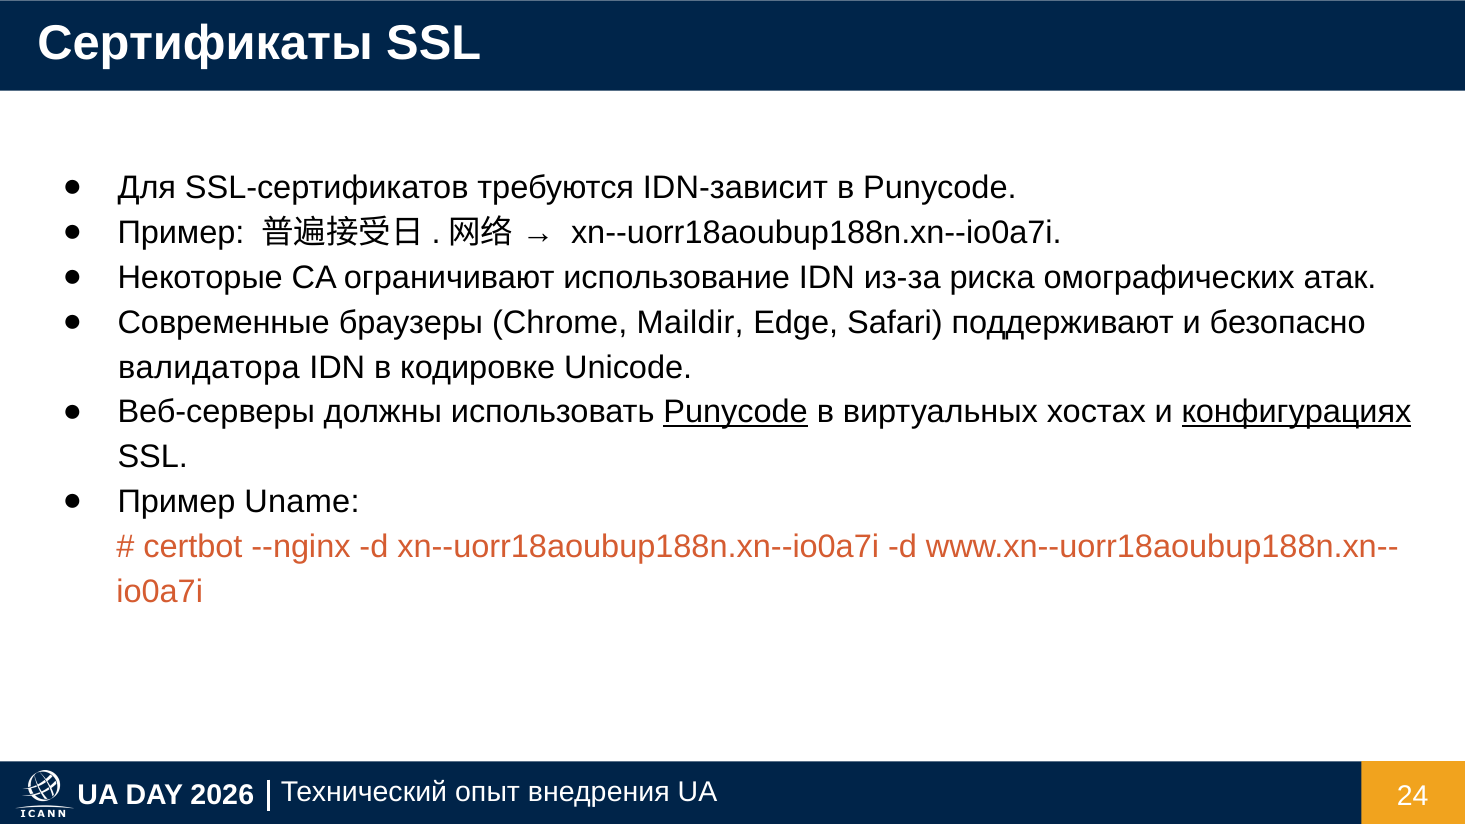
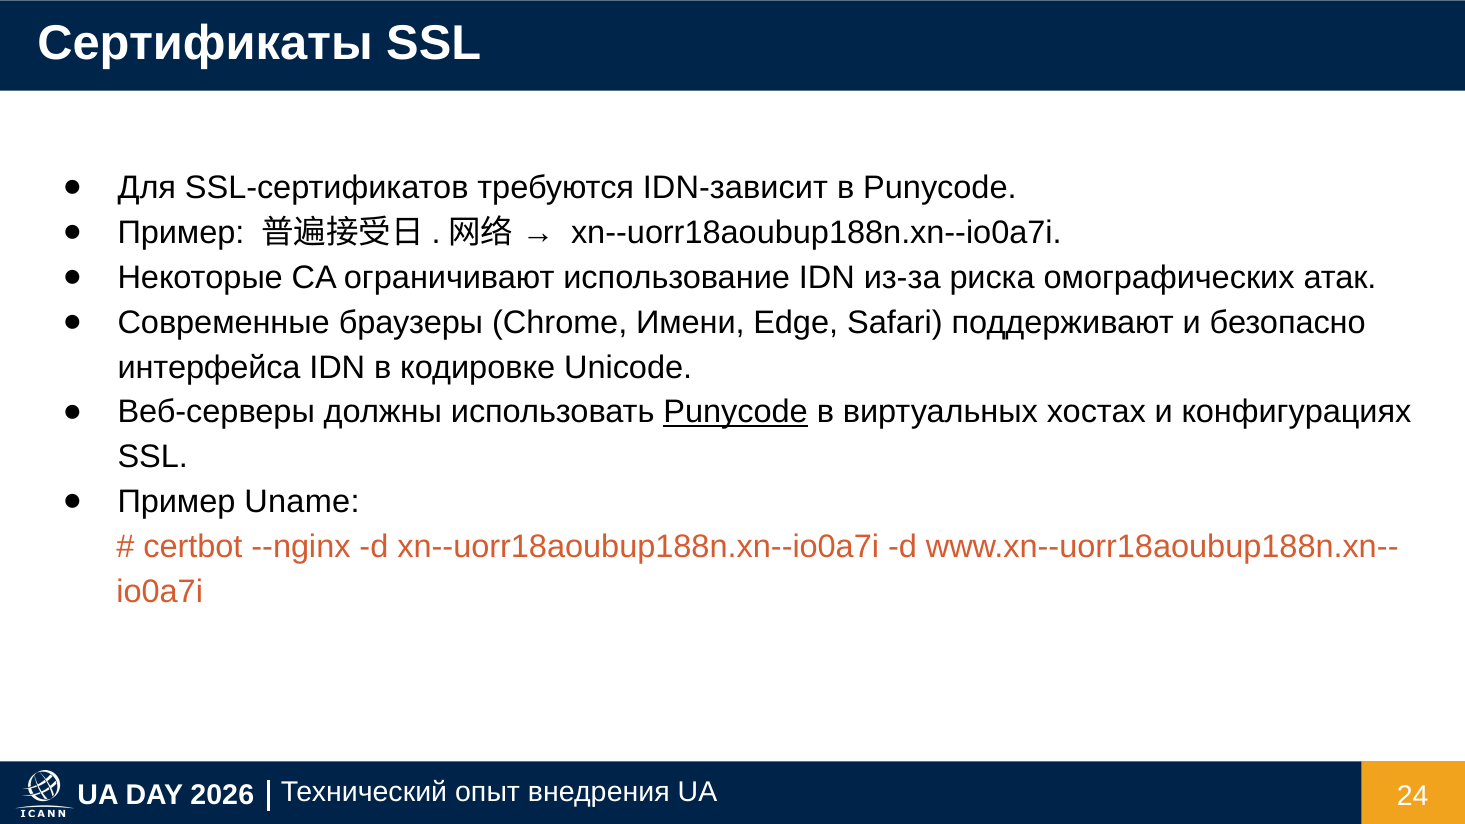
Maildir: Maildir -> Имени
валидатора: валидатора -> интерфейса
конфигурациях underline: present -> none
